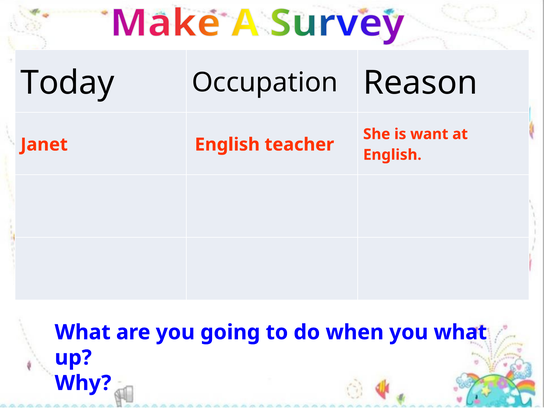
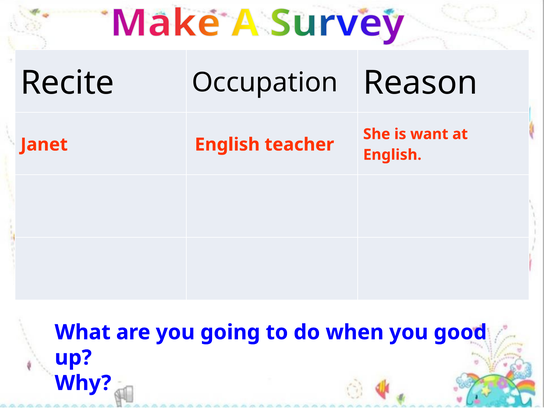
Today: Today -> Recite
you what: what -> good
